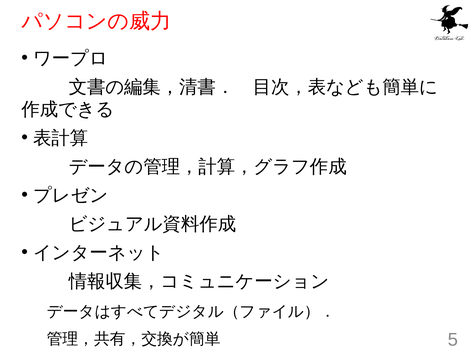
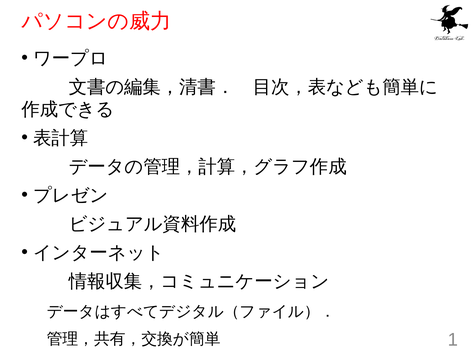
5: 5 -> 1
